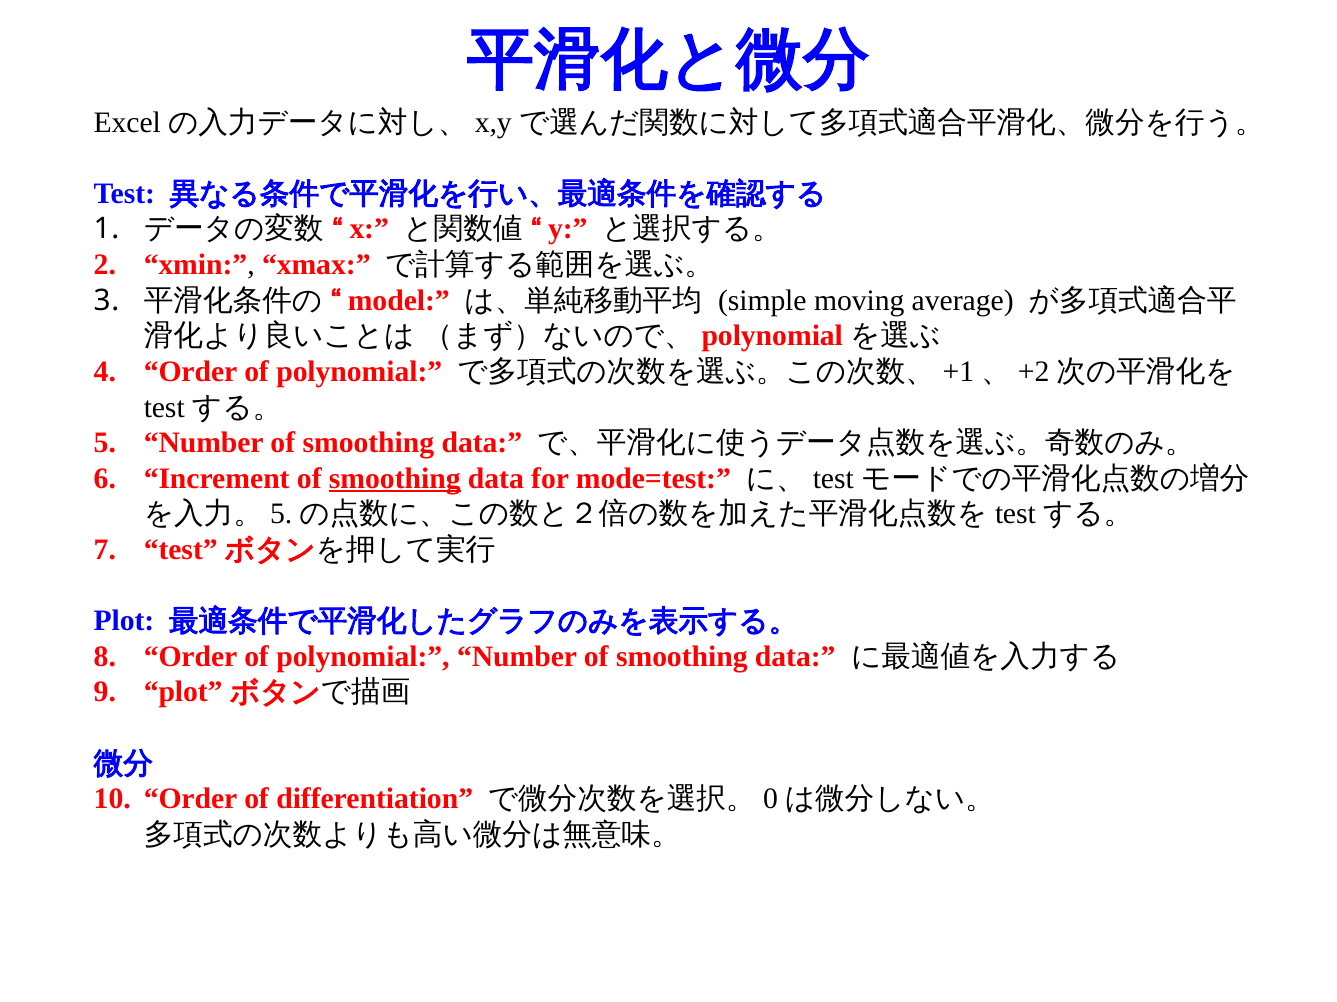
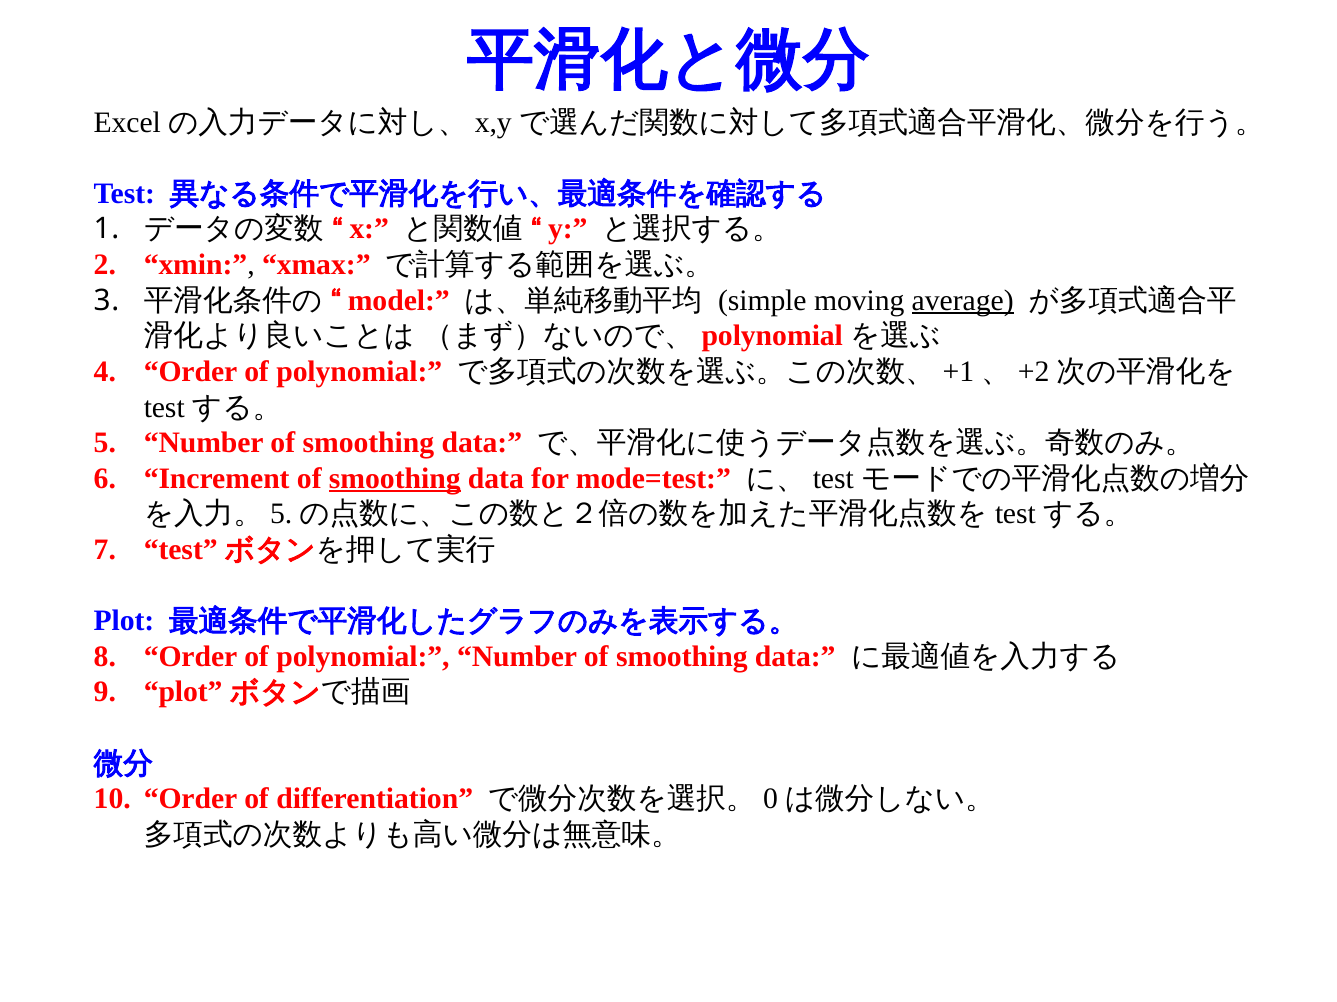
average underline: none -> present
